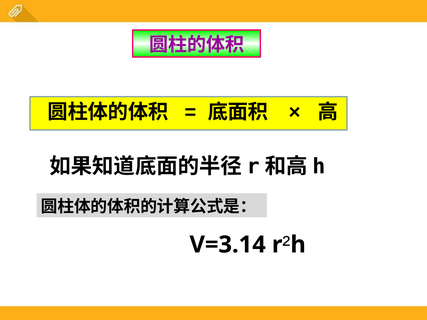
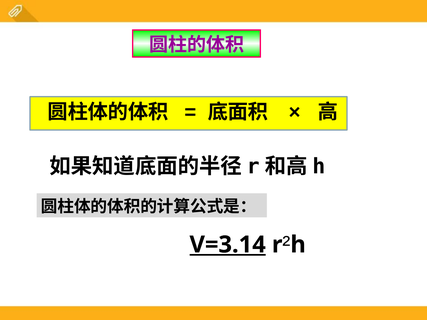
V=3.14 underline: none -> present
